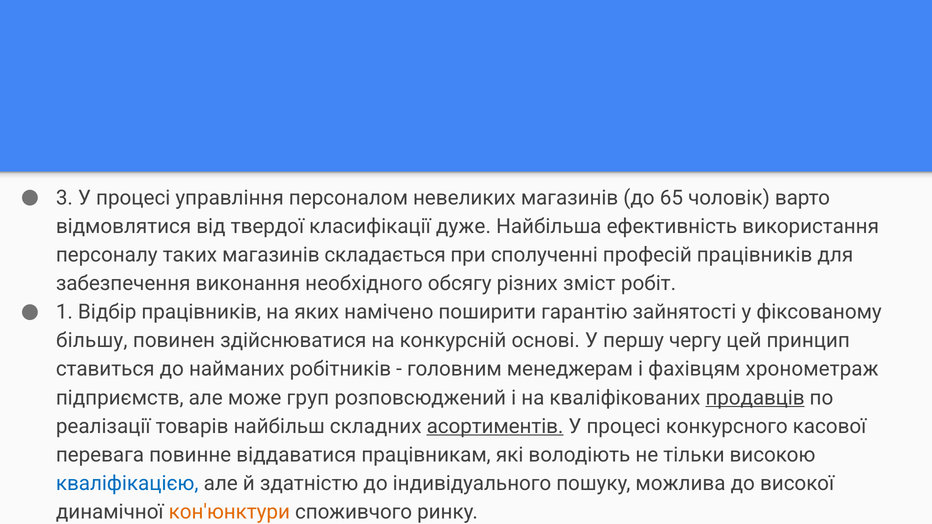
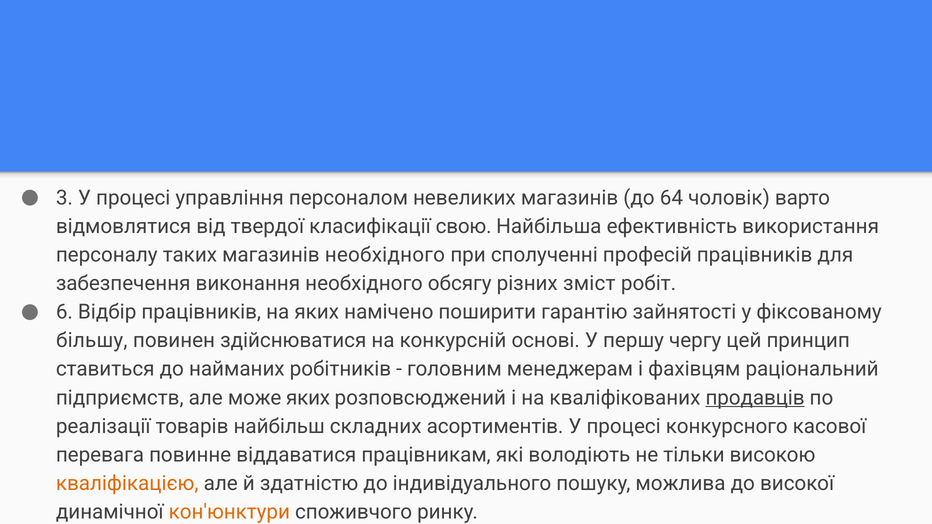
65: 65 -> 64
дуже: дуже -> свою
магазинів складається: складається -> необхідного
1: 1 -> 6
хронометраж: хронометраж -> раціональний
може груп: груп -> яких
асортиментів underline: present -> none
кваліфікацією colour: blue -> orange
